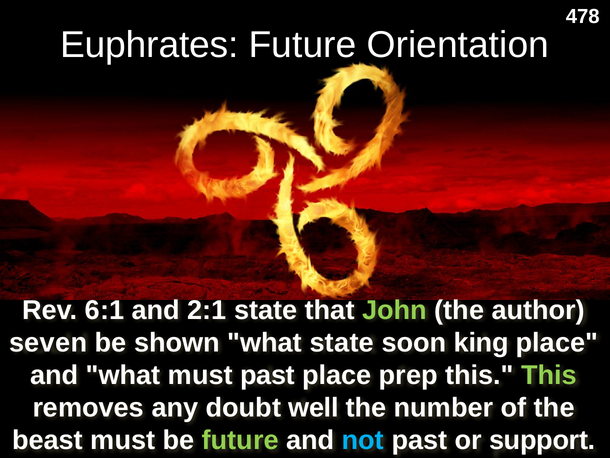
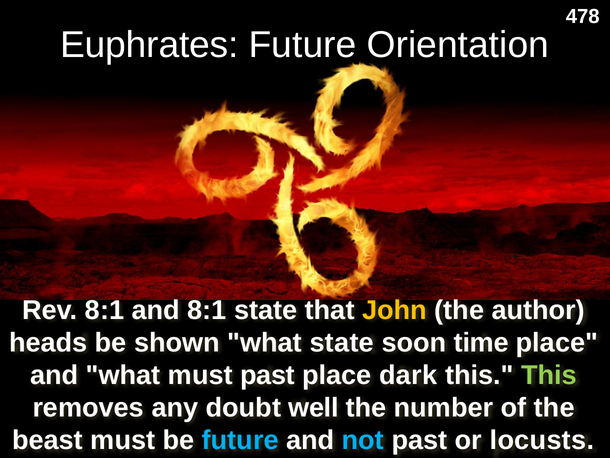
Rev 6:1: 6:1 -> 8:1
and 2:1: 2:1 -> 8:1
John colour: light green -> yellow
seven: seven -> heads
king: king -> time
prep: prep -> dark
future at (240, 440) colour: light green -> light blue
support: support -> locusts
